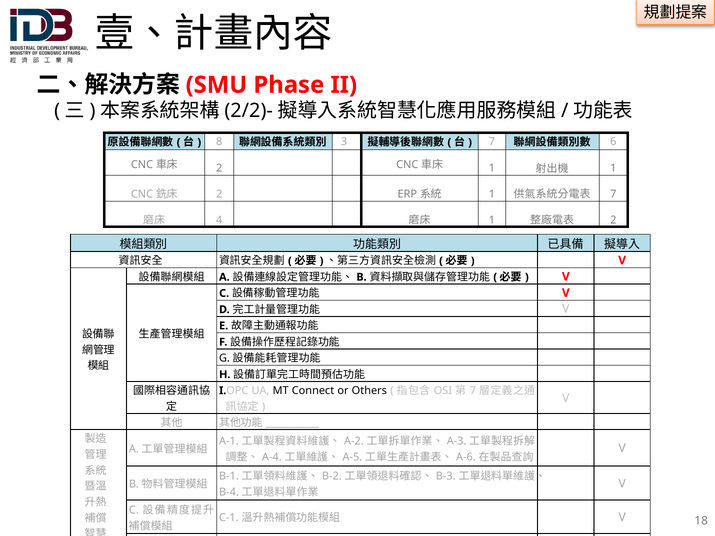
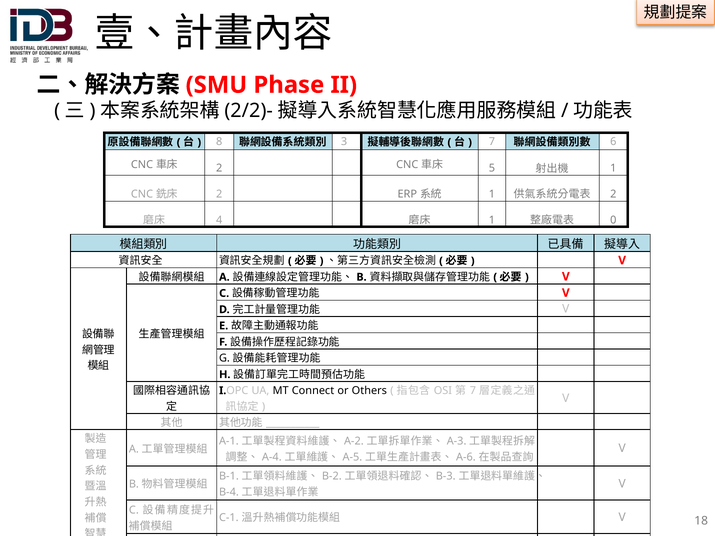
1 at (492, 168): 1 -> 5
7 at (613, 194): 7 -> 2
2 at (613, 220): 2 -> 0
